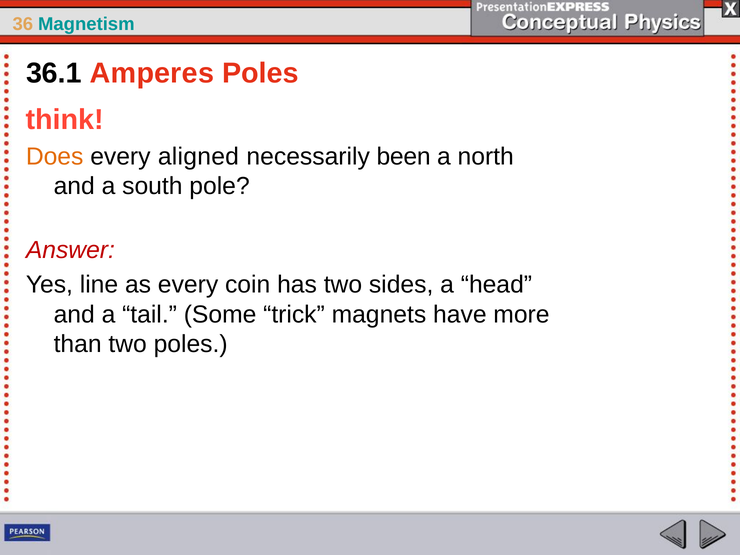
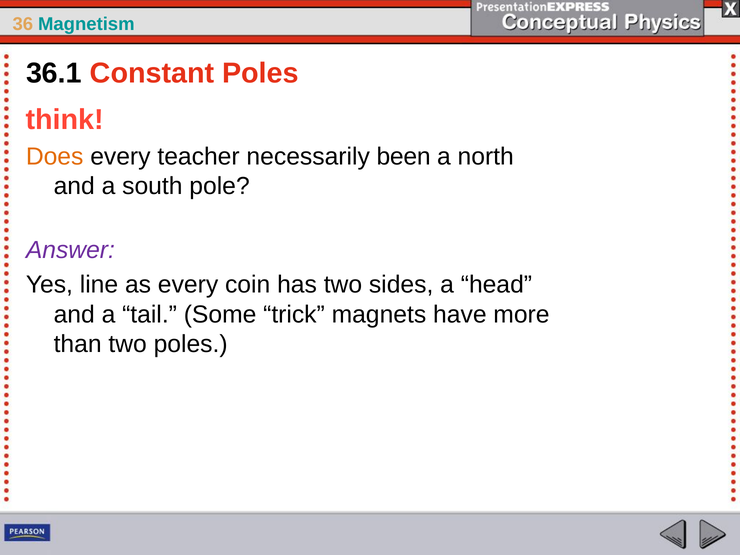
Amperes: Amperes -> Constant
aligned: aligned -> teacher
Answer colour: red -> purple
